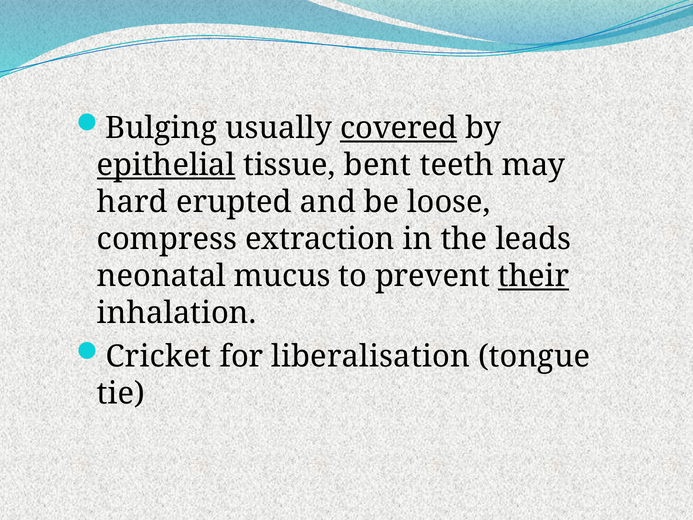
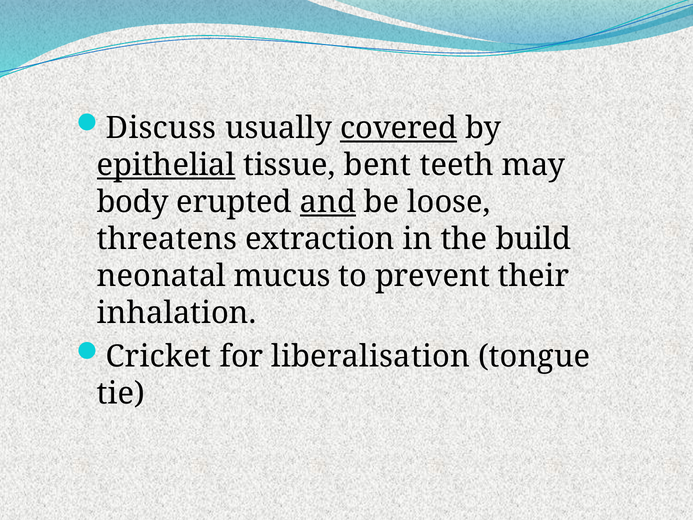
Bulging: Bulging -> Discuss
hard: hard -> body
and underline: none -> present
compress: compress -> threatens
leads: leads -> build
their underline: present -> none
